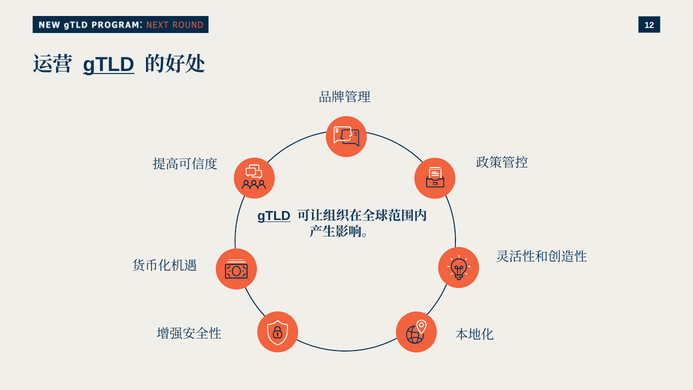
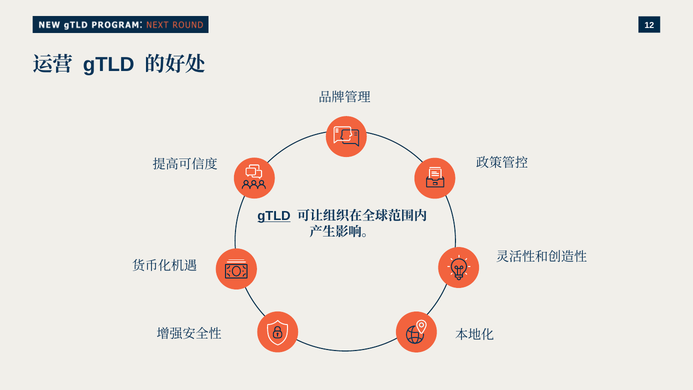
gTLD at (109, 65) underline: present -> none
